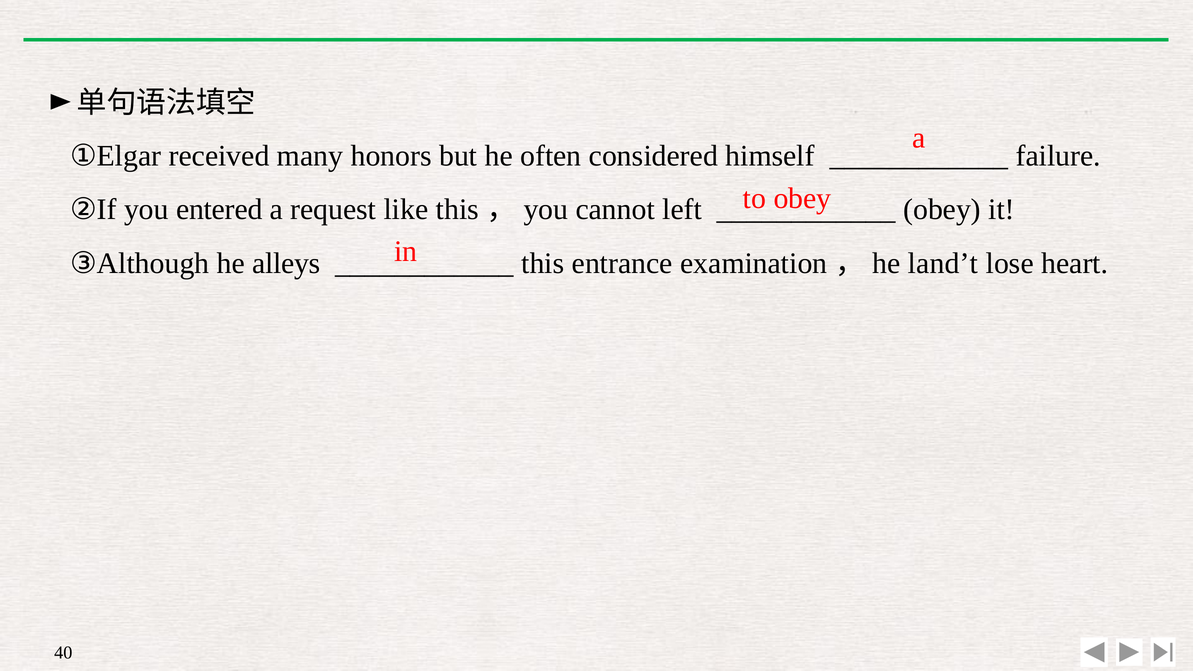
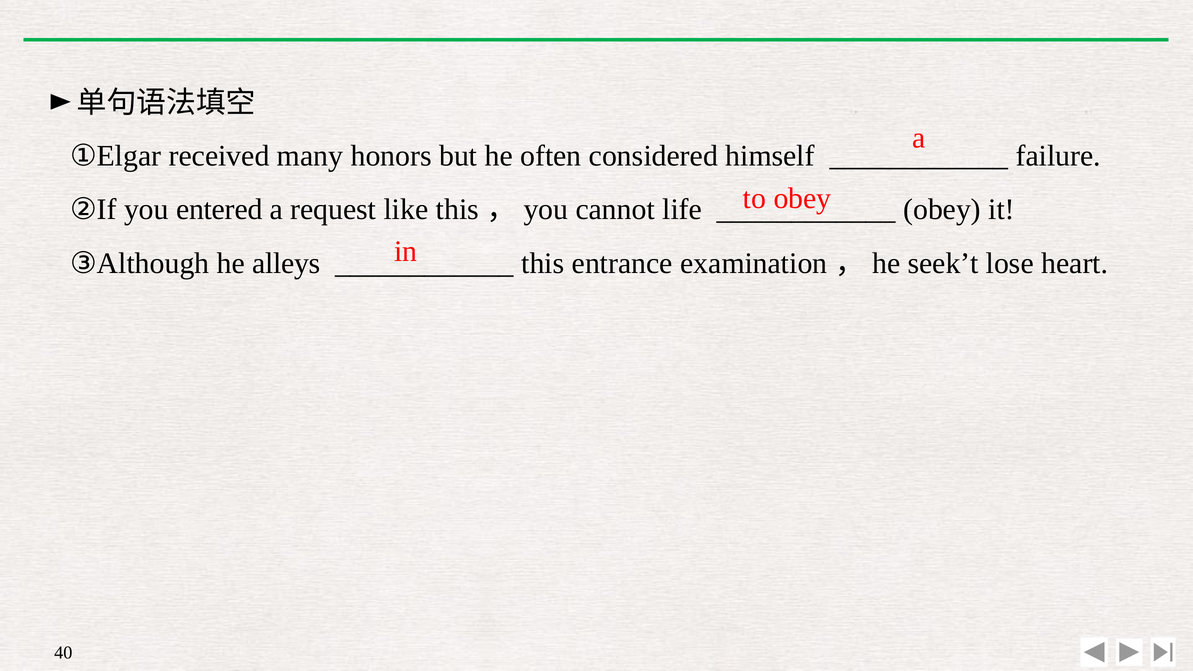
left: left -> life
land’t: land’t -> seek’t
